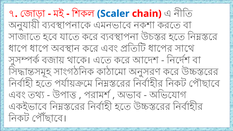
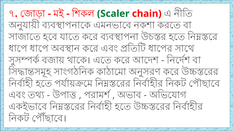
Scaler colour: blue -> green
